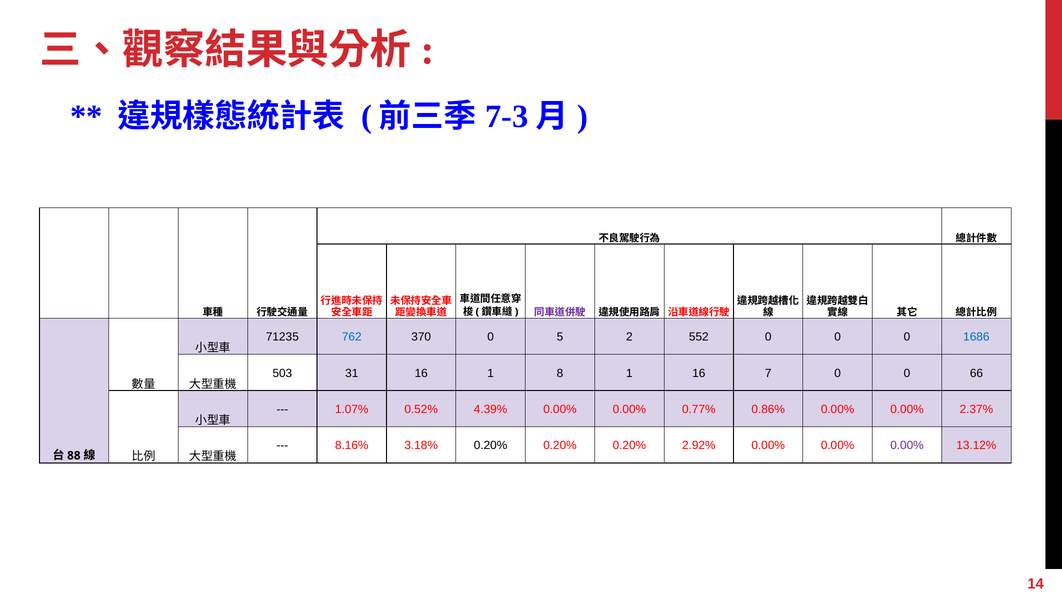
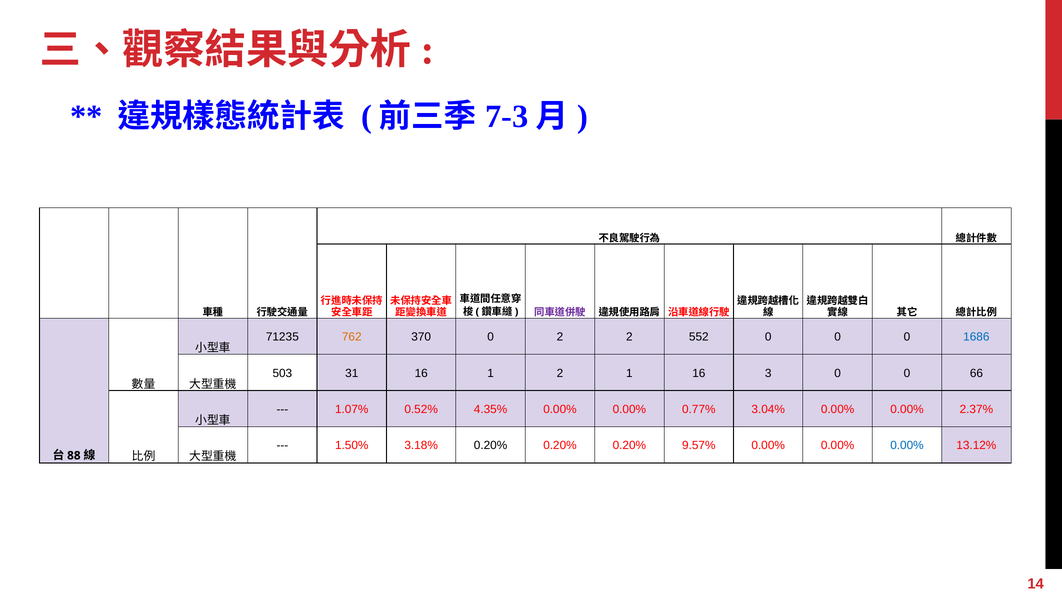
762 colour: blue -> orange
0 5: 5 -> 2
1 8: 8 -> 2
7: 7 -> 3
4.39%: 4.39% -> 4.35%
0.86%: 0.86% -> 3.04%
8.16%: 8.16% -> 1.50%
2.92%: 2.92% -> 9.57%
0.00% at (907, 446) colour: purple -> blue
